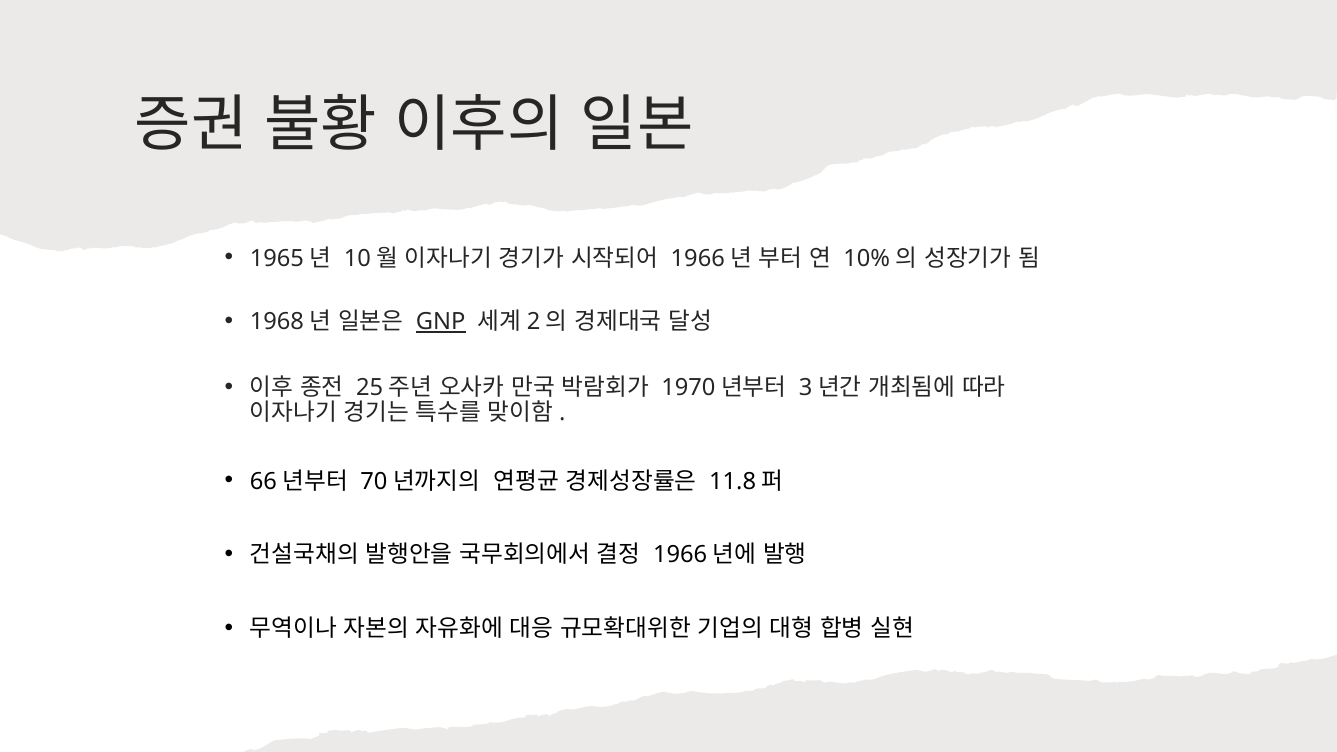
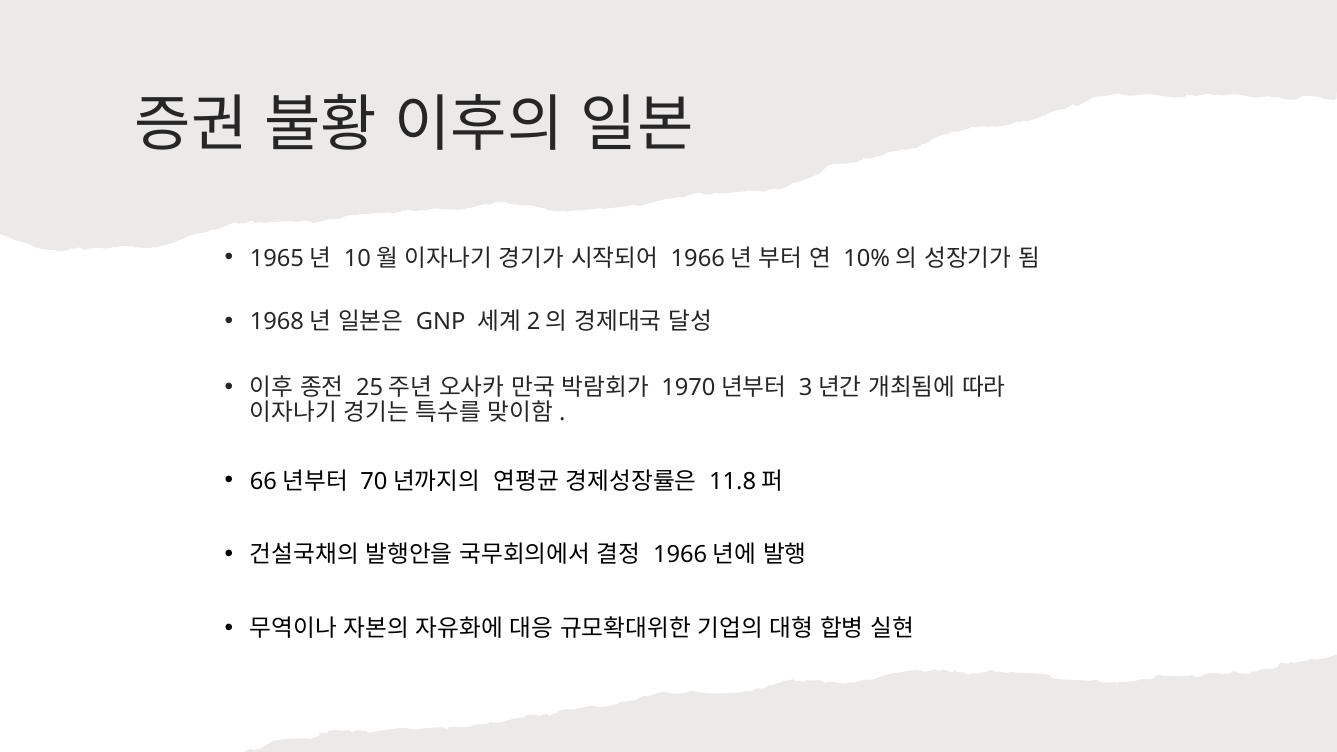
GNP underline: present -> none
